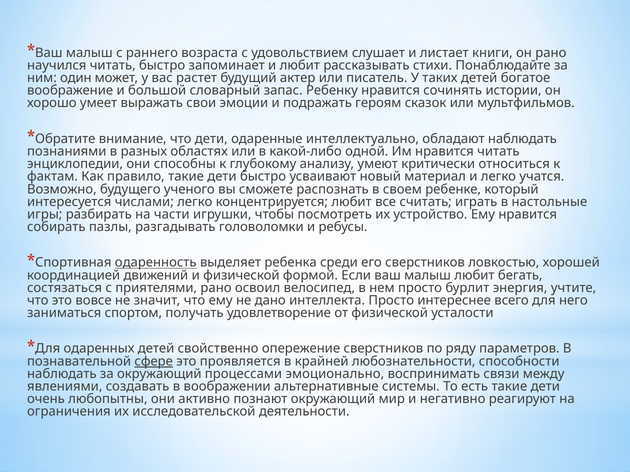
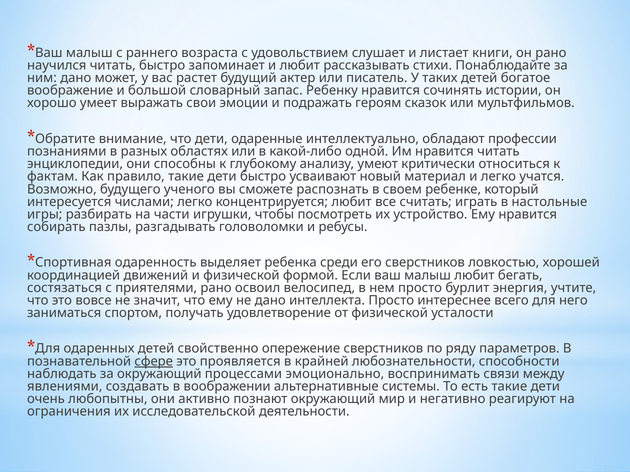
ним один: один -> дано
обладают наблюдать: наблюдать -> профессии
одаренность underline: present -> none
